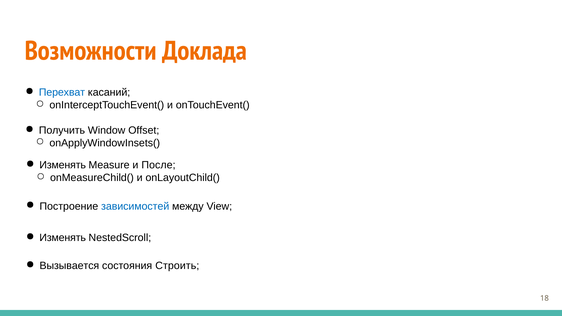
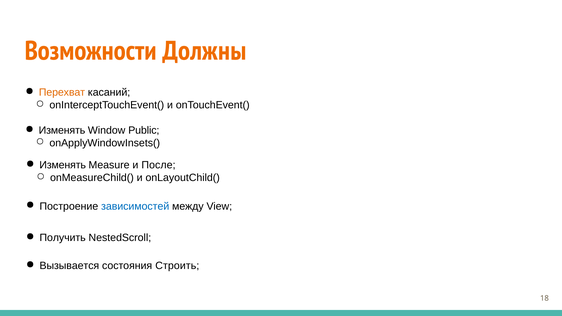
Доклада: Доклада -> Должны
Перехват colour: blue -> orange
Получить at (62, 130): Получить -> Изменять
Offset: Offset -> Public
Изменять at (63, 238): Изменять -> Получить
